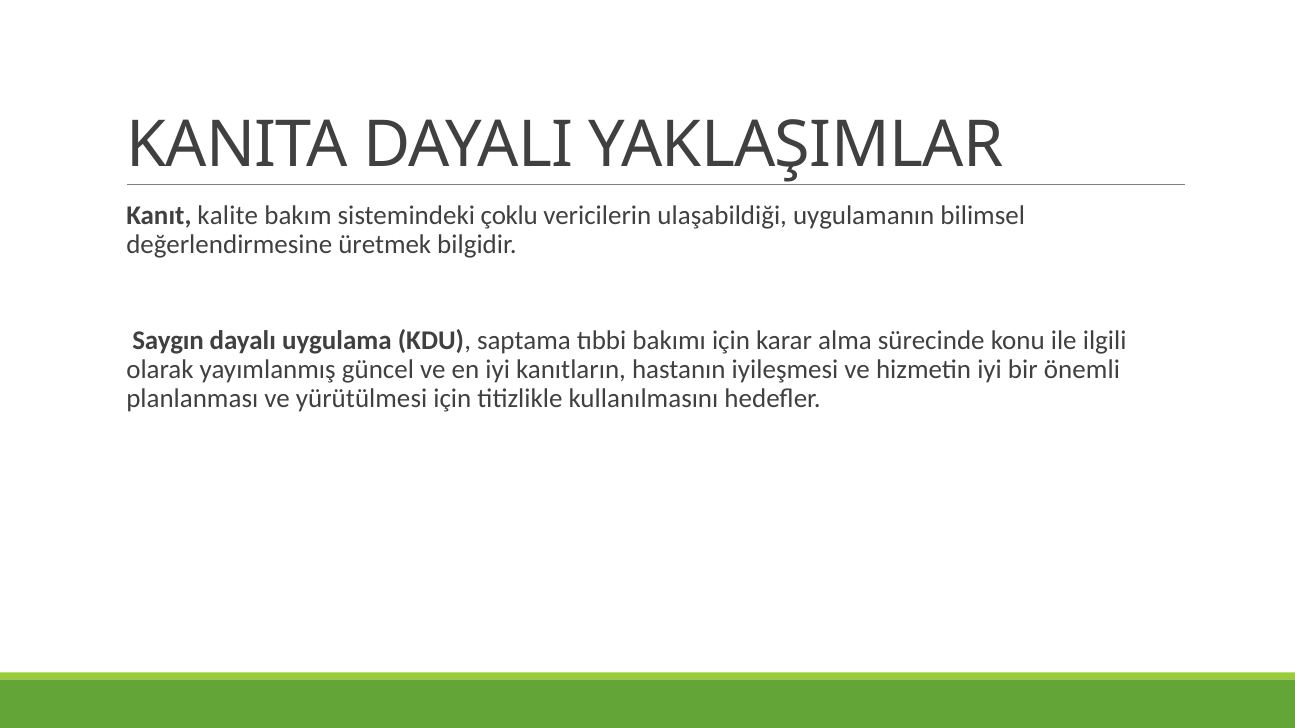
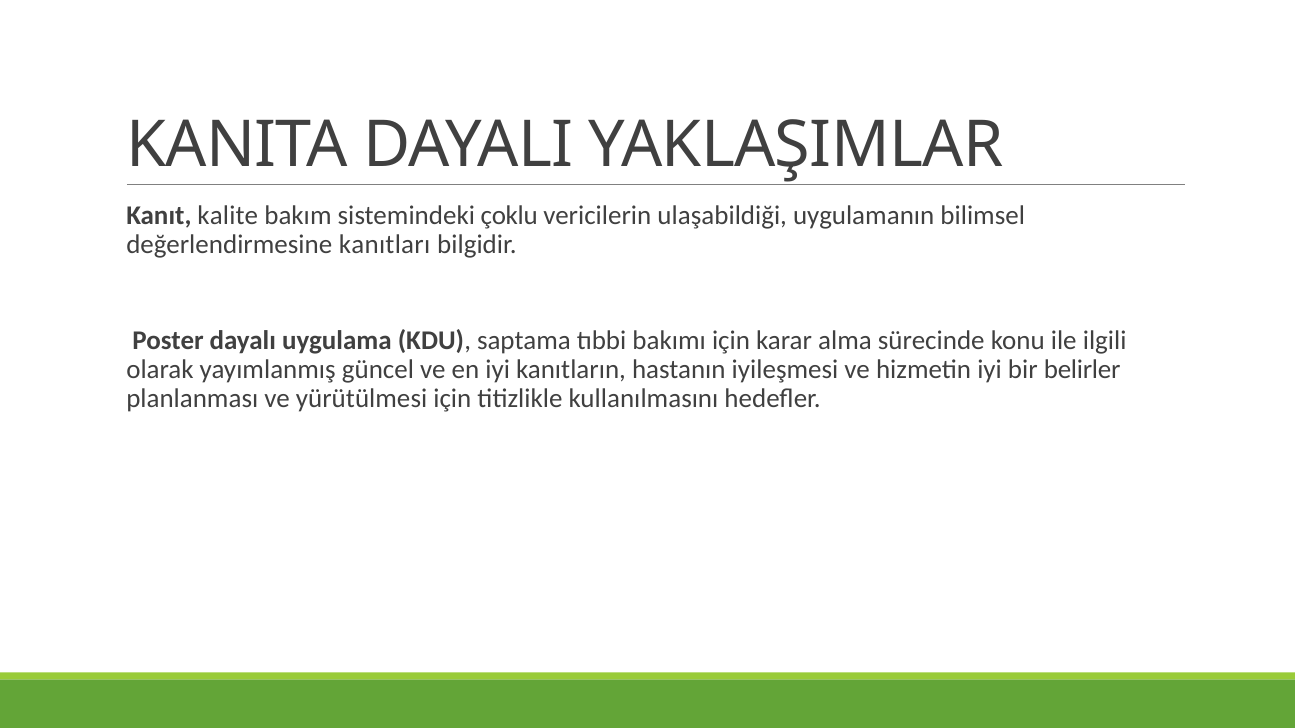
üretmek: üretmek -> kanıtları
Saygın: Saygın -> Poster
önemli: önemli -> belirler
